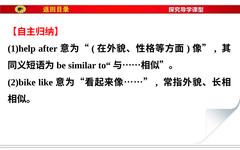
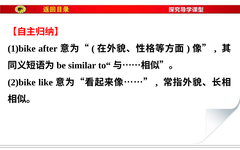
1)help: 1)help -> 1)bike
